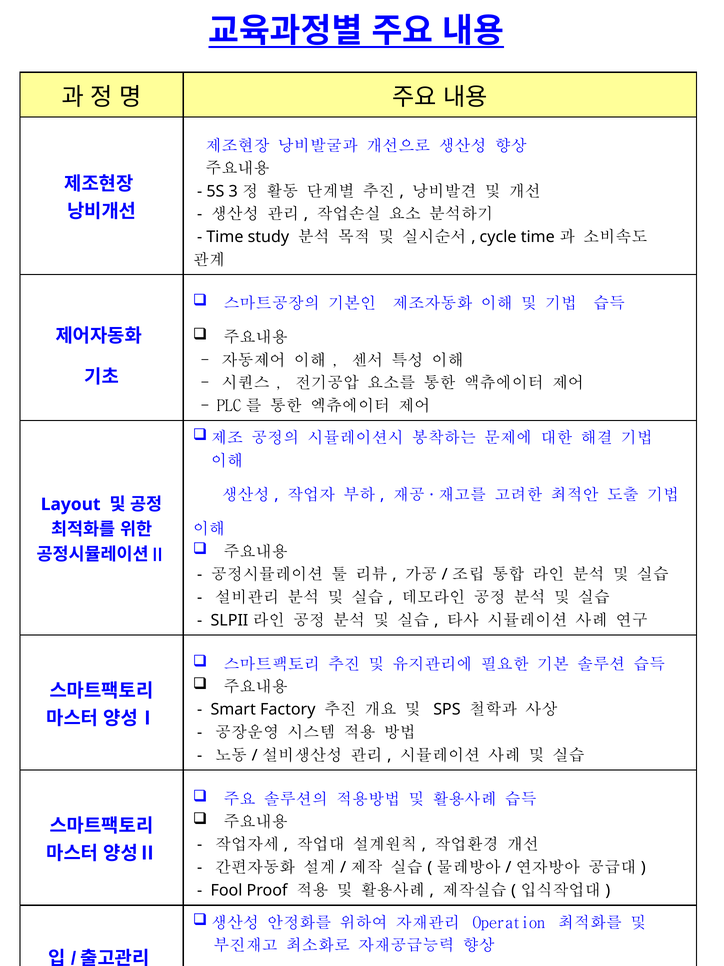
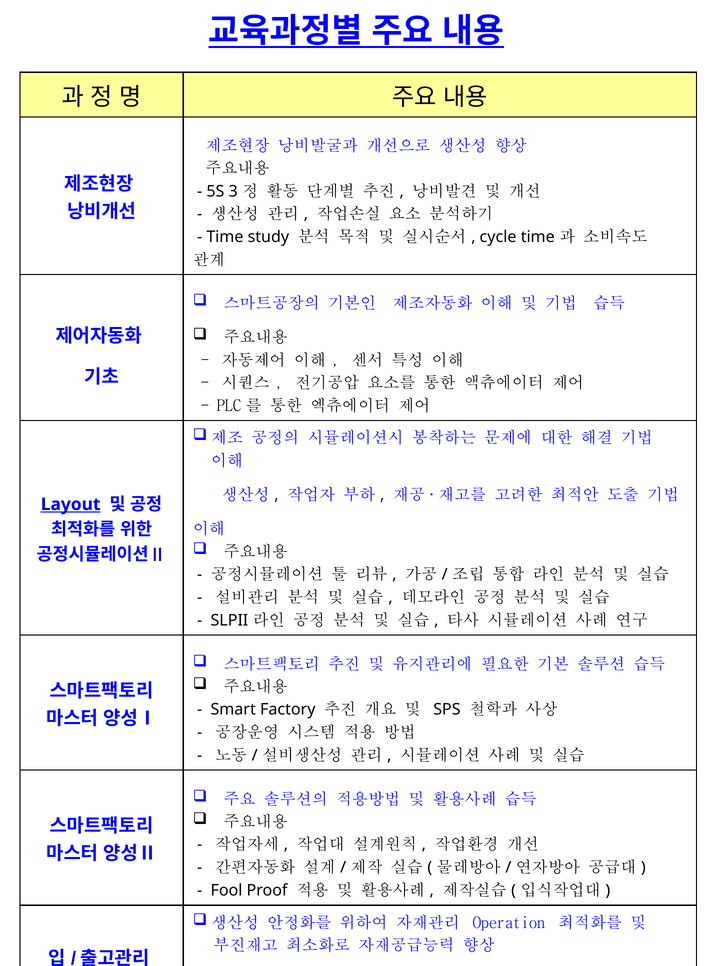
Layout underline: none -> present
